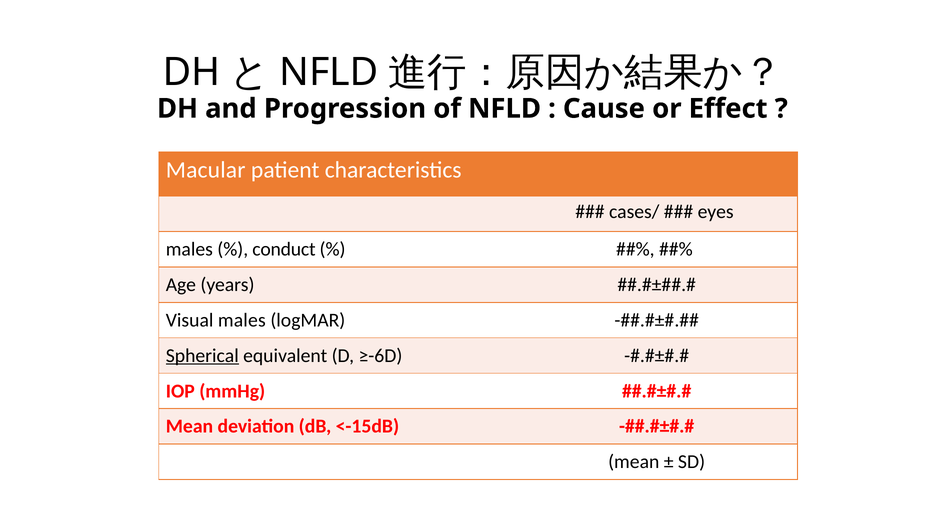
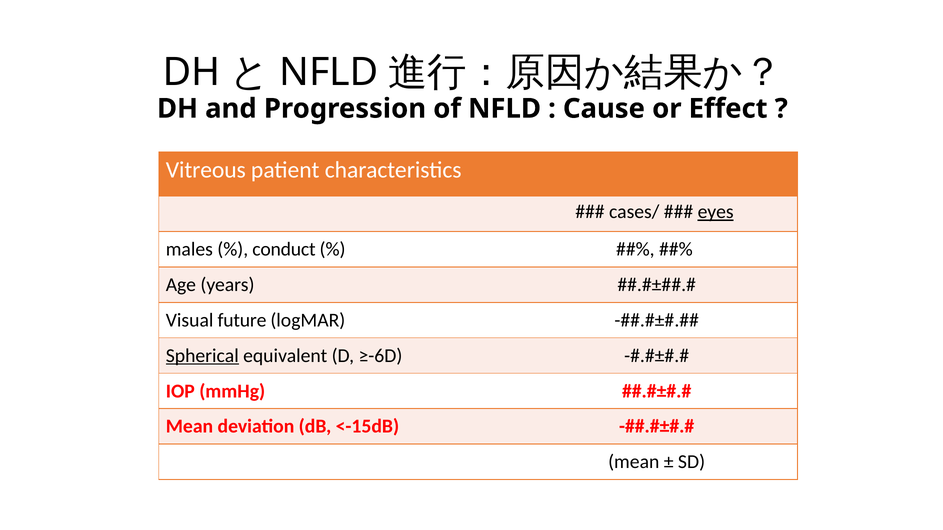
Macular: Macular -> Vitreous
eyes underline: none -> present
Visual males: males -> future
